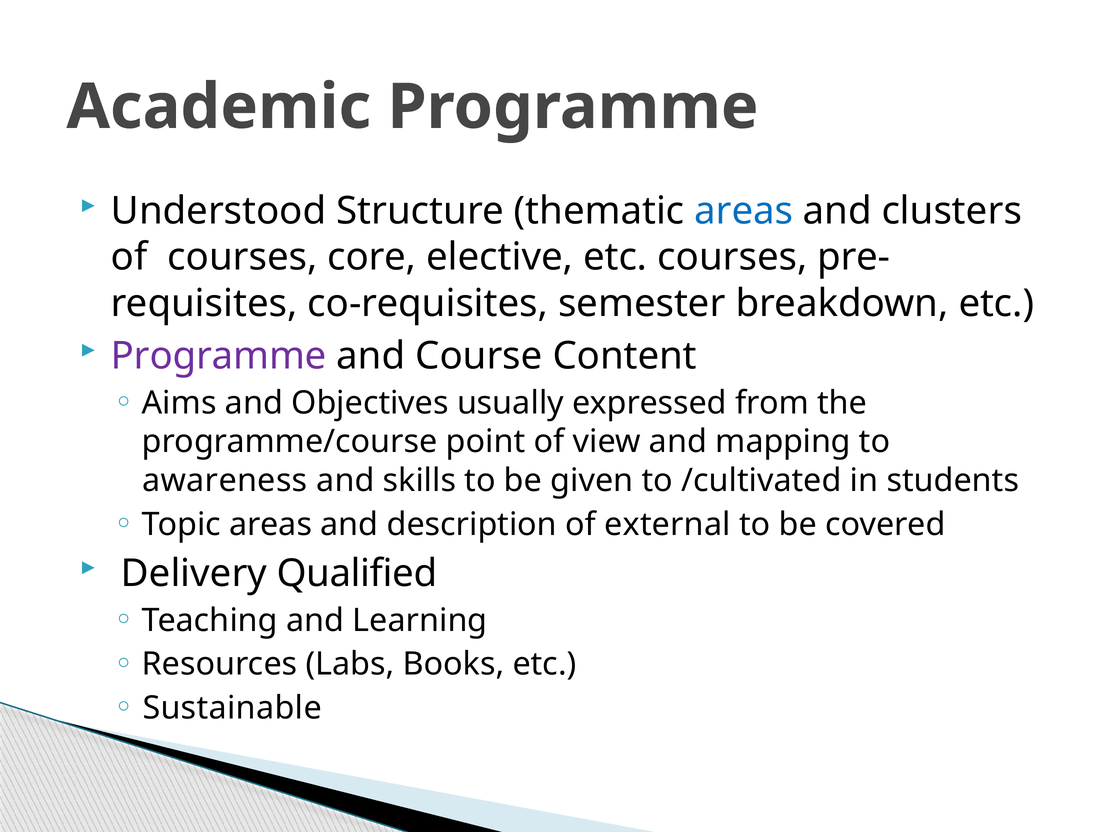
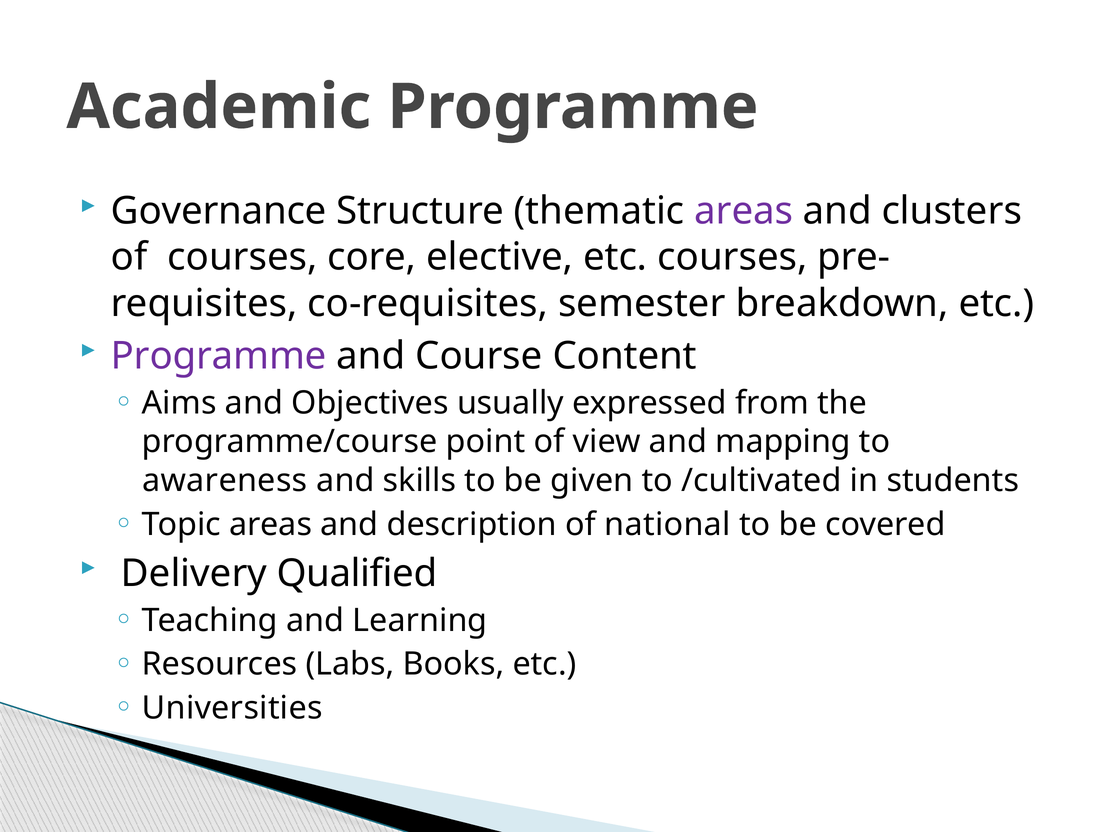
Understood: Understood -> Governance
areas at (744, 211) colour: blue -> purple
external: external -> national
Sustainable: Sustainable -> Universities
